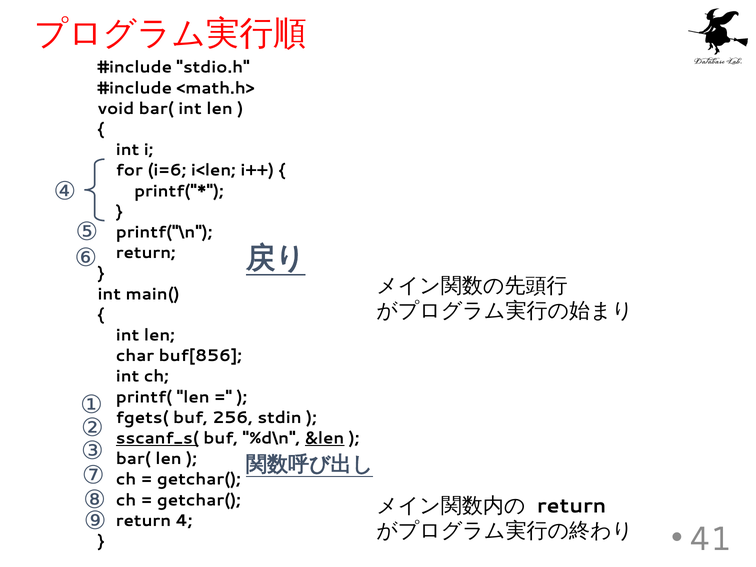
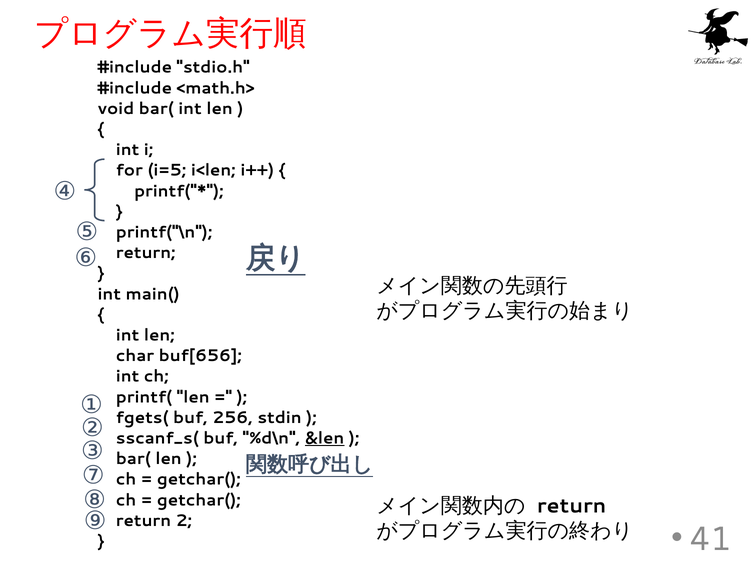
i=6: i=6 -> i=5
buf[856: buf[856 -> buf[656
sscanf_s( underline: present -> none
4: 4 -> 2
